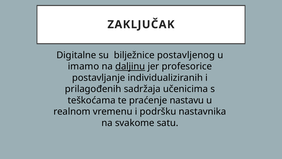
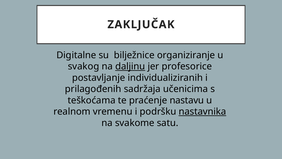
postavljenog: postavljenog -> organiziranje
imamo: imamo -> svakog
nastavnika underline: none -> present
